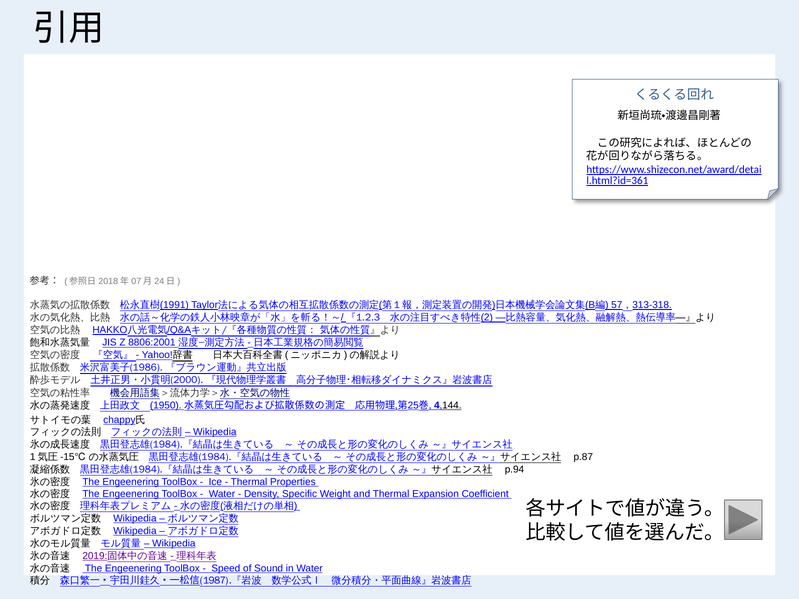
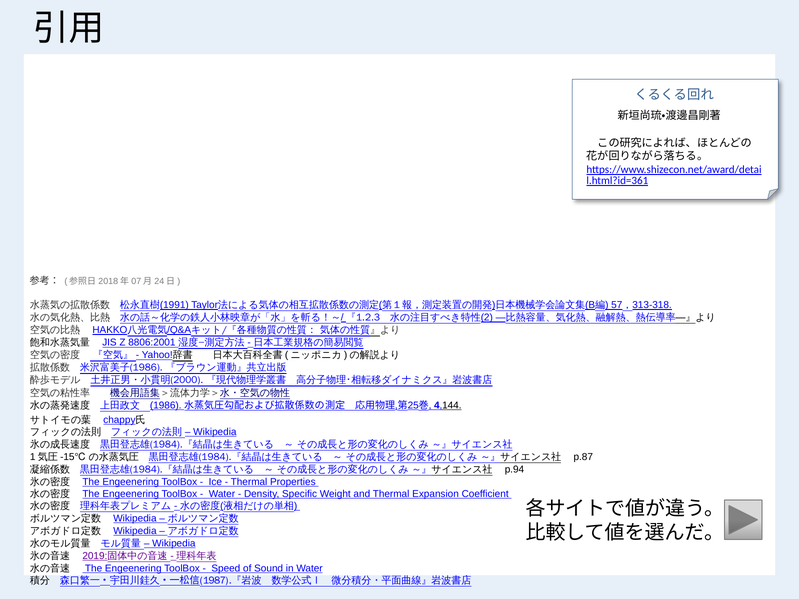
1950: 1950 -> 1986
